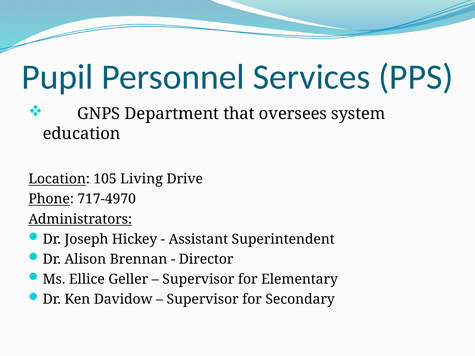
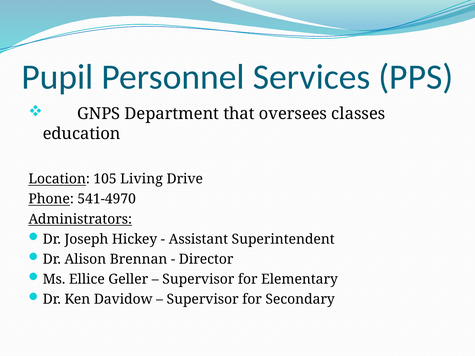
system: system -> classes
717-4970: 717-4970 -> 541-4970
